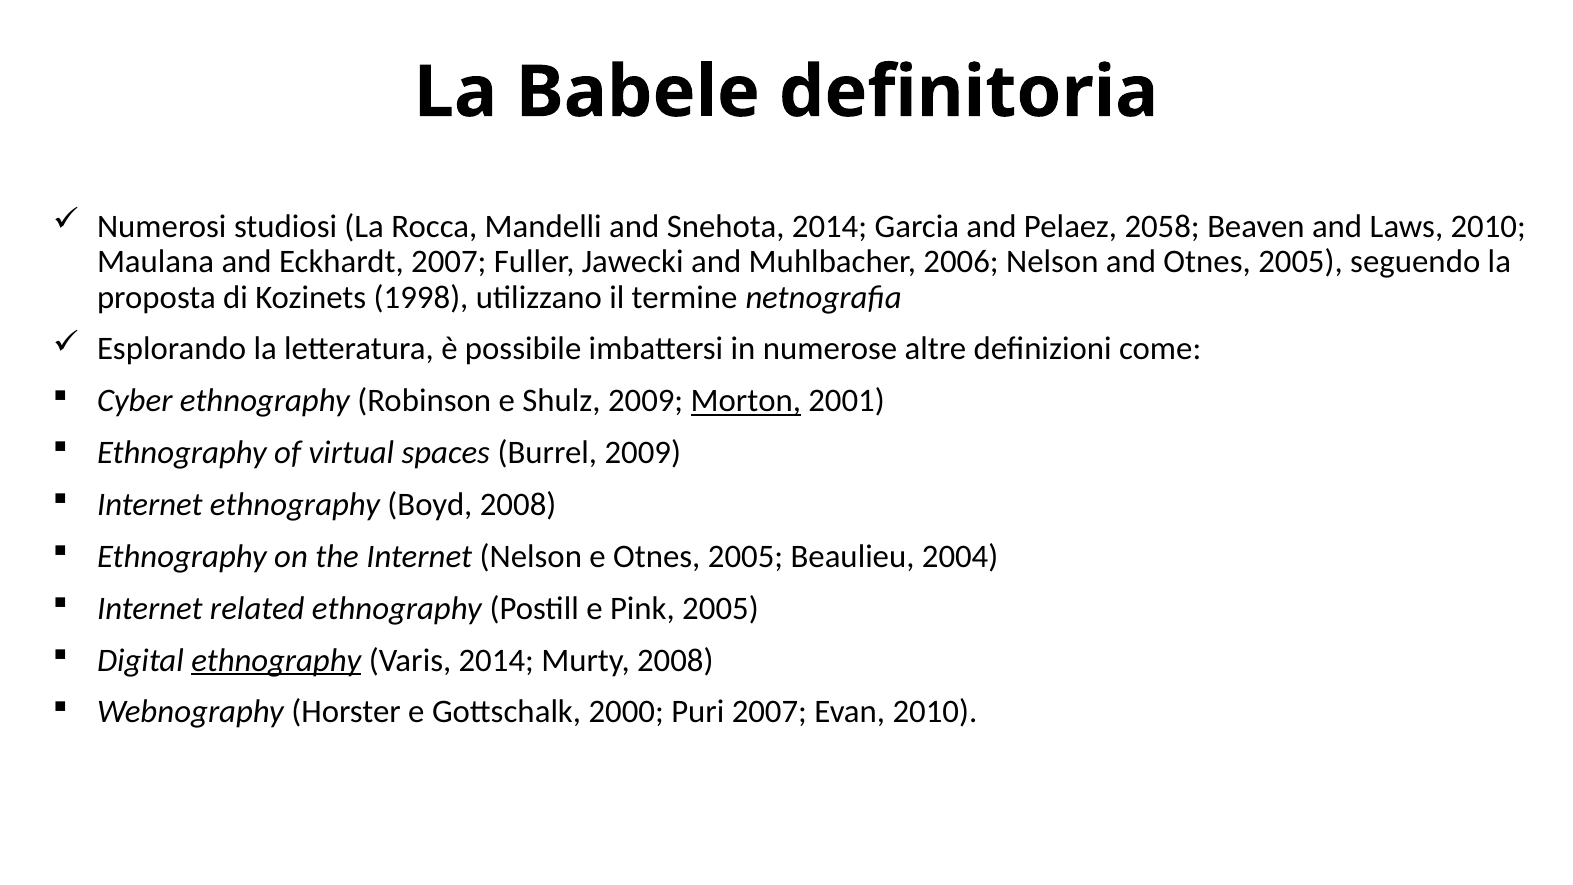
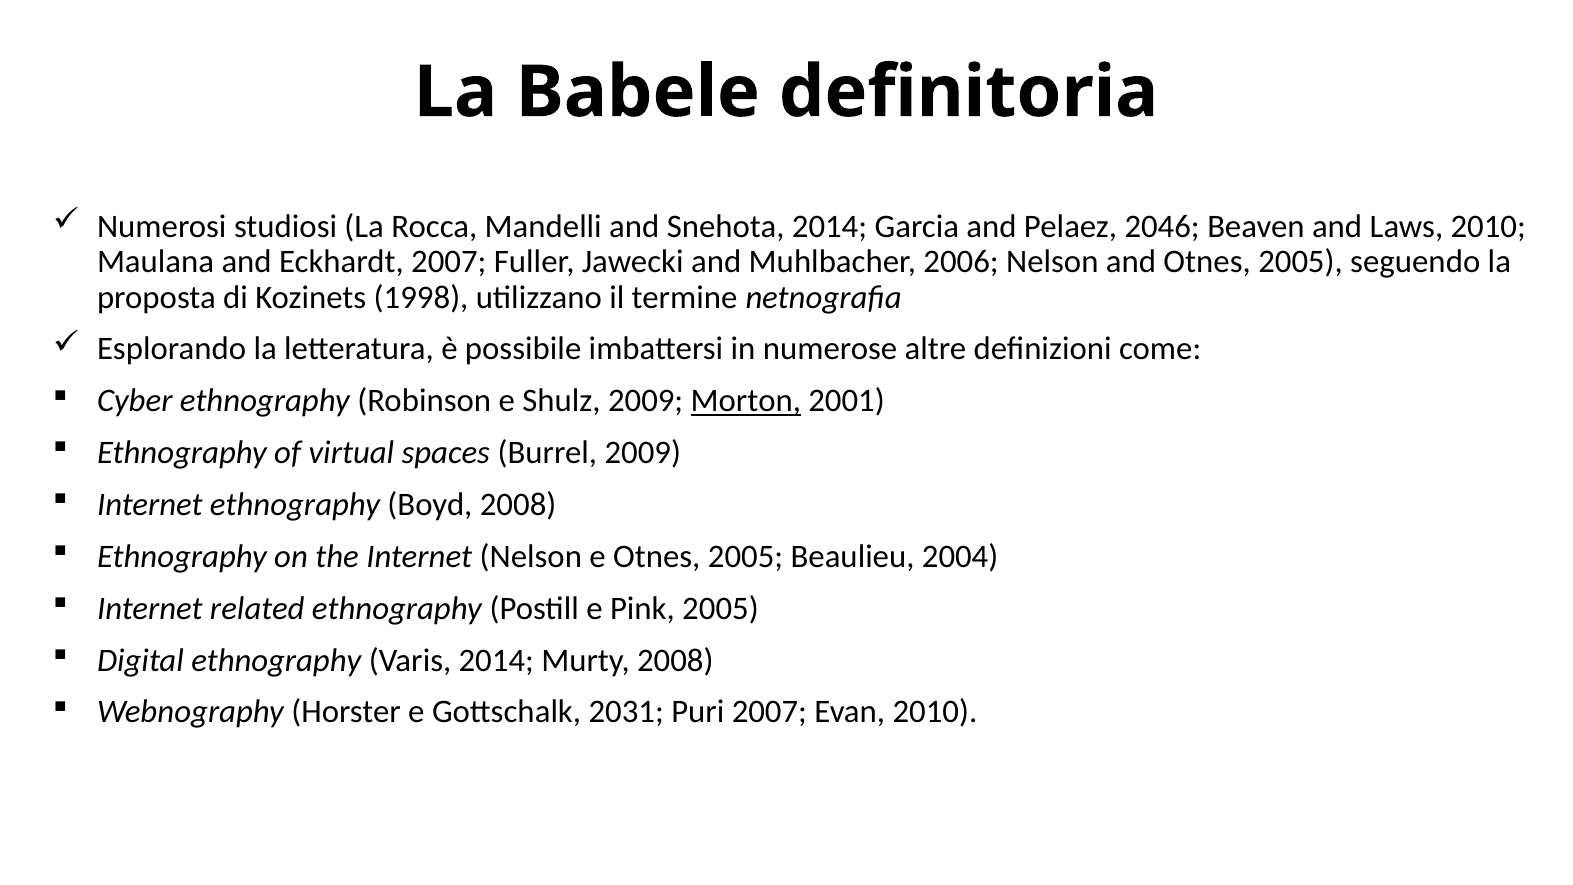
2058: 2058 -> 2046
ethnography at (276, 660) underline: present -> none
2000: 2000 -> 2031
